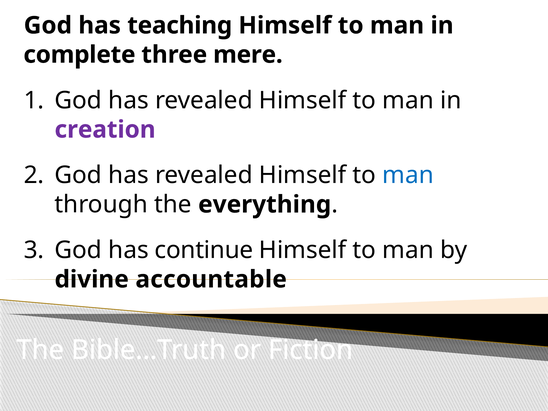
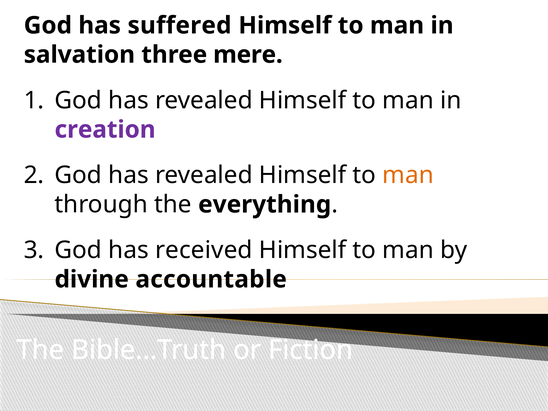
teaching: teaching -> suffered
complete: complete -> salvation
man at (408, 175) colour: blue -> orange
continue: continue -> received
